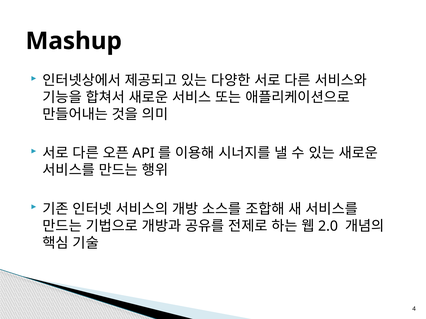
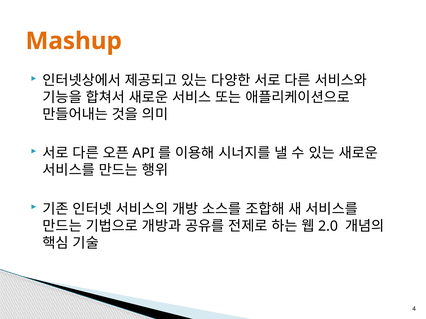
Mashup colour: black -> orange
